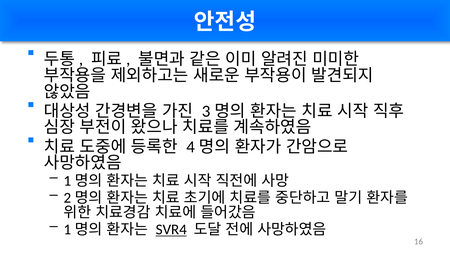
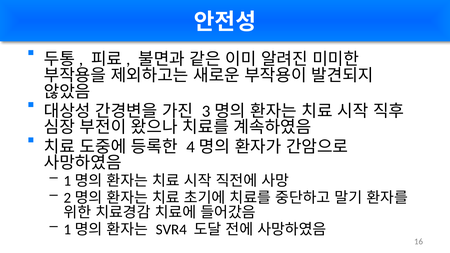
SVR4 underline: present -> none
